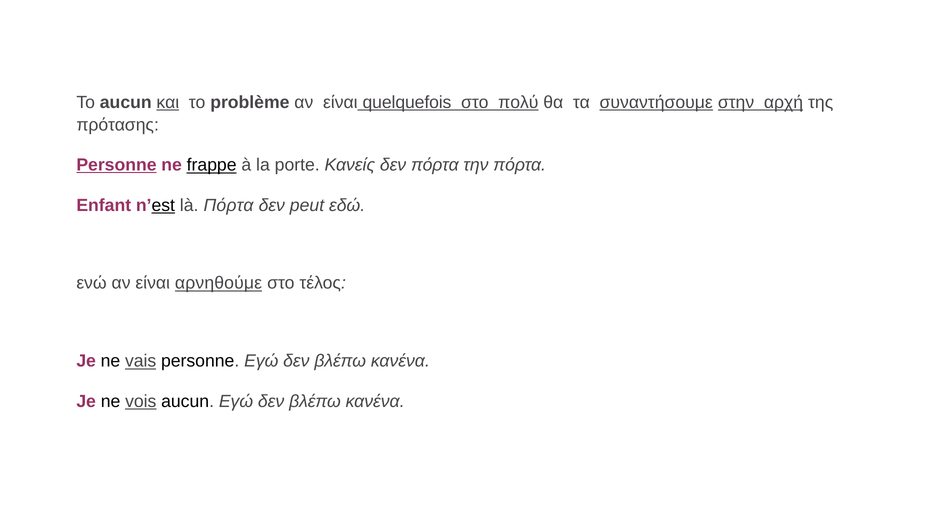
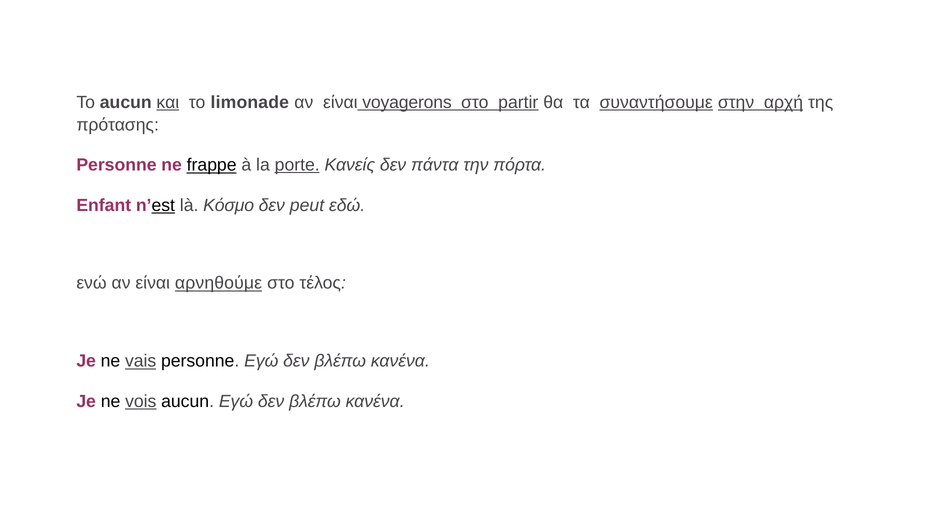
problème: problème -> limonade
quelquefois: quelquefois -> voyagerons
πολύ: πολύ -> partir
Personne at (116, 165) underline: present -> none
porte underline: none -> present
δεν πόρτα: πόρτα -> πάντα
là Πόρτα: Πόρτα -> Κόσμο
